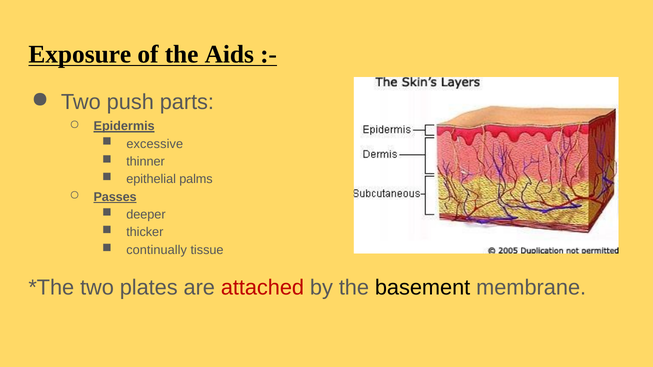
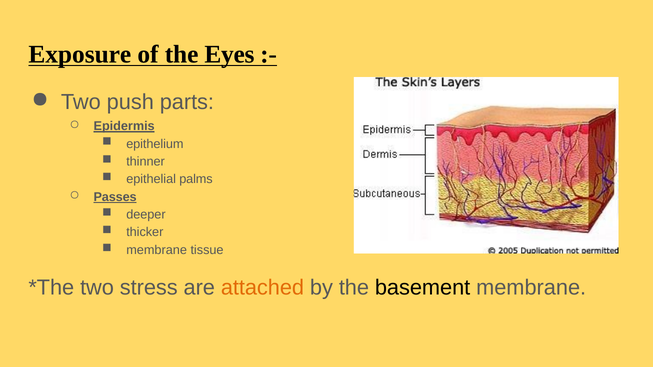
Aids: Aids -> Eyes
excessive: excessive -> epithelium
continually at (157, 250): continually -> membrane
plates: plates -> stress
attached colour: red -> orange
